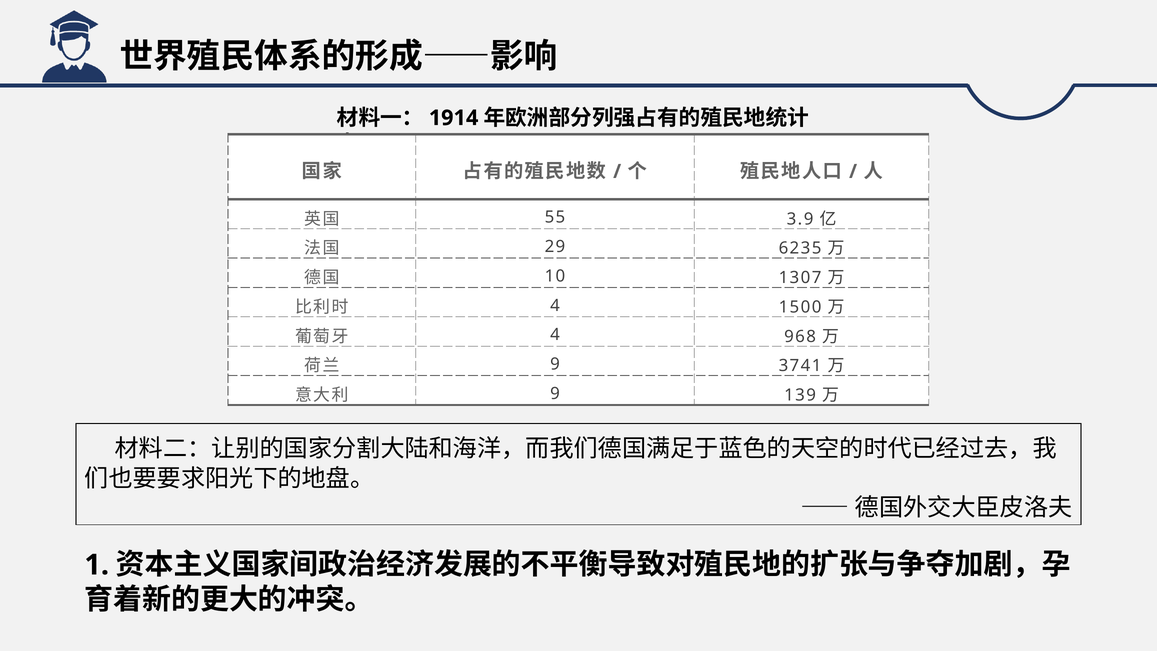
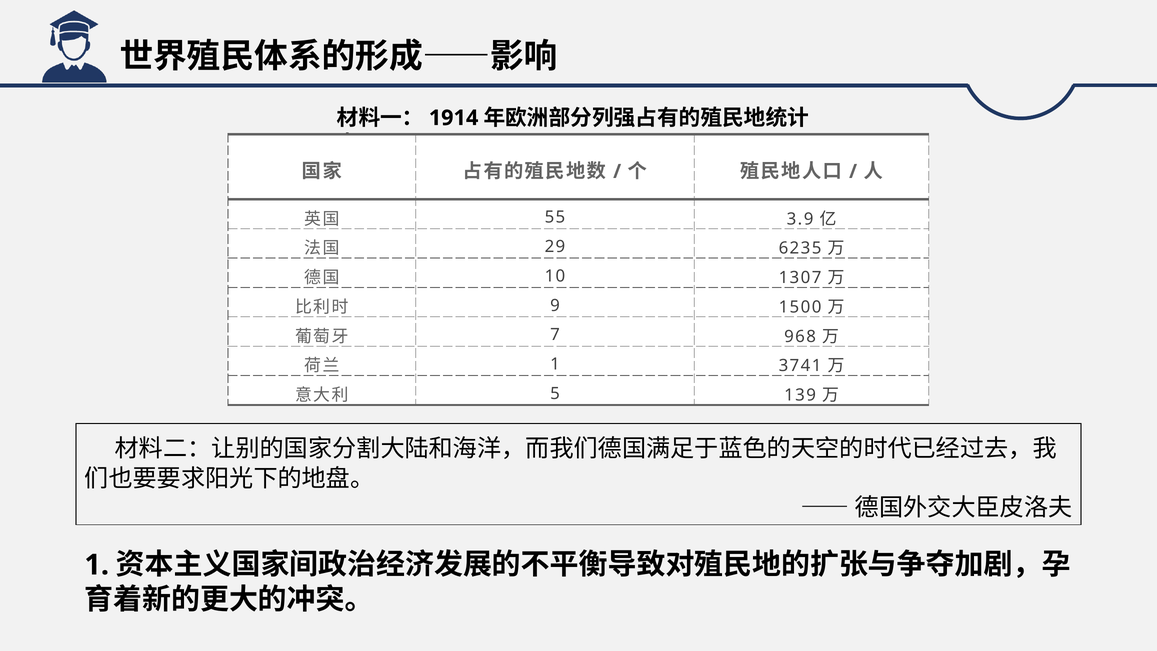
4 at (555, 305): 4 -> 9
4 at (555, 335): 4 -> 7
9 at (555, 364): 9 -> 1
9 at (555, 393): 9 -> 5
